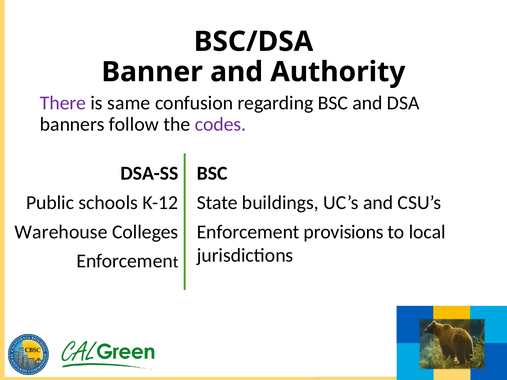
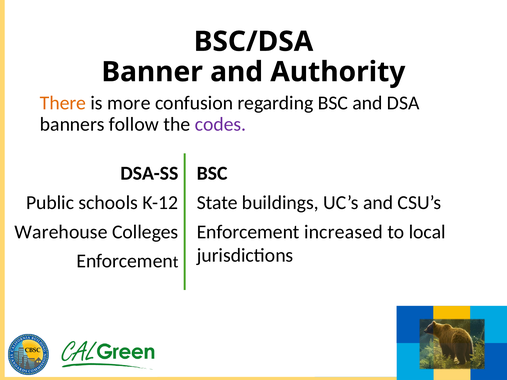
There colour: purple -> orange
same: same -> more
provisions: provisions -> increased
